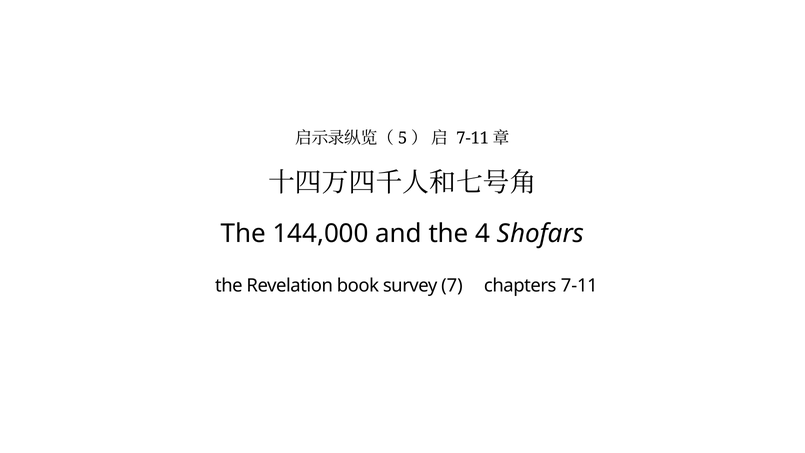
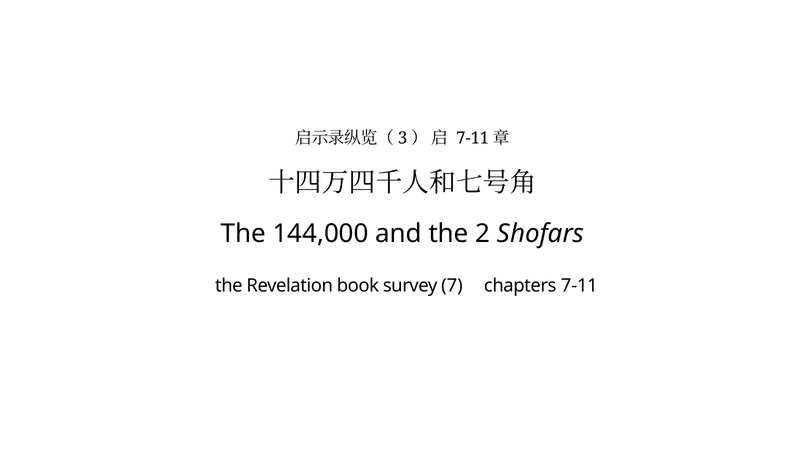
5: 5 -> 3
4: 4 -> 2
